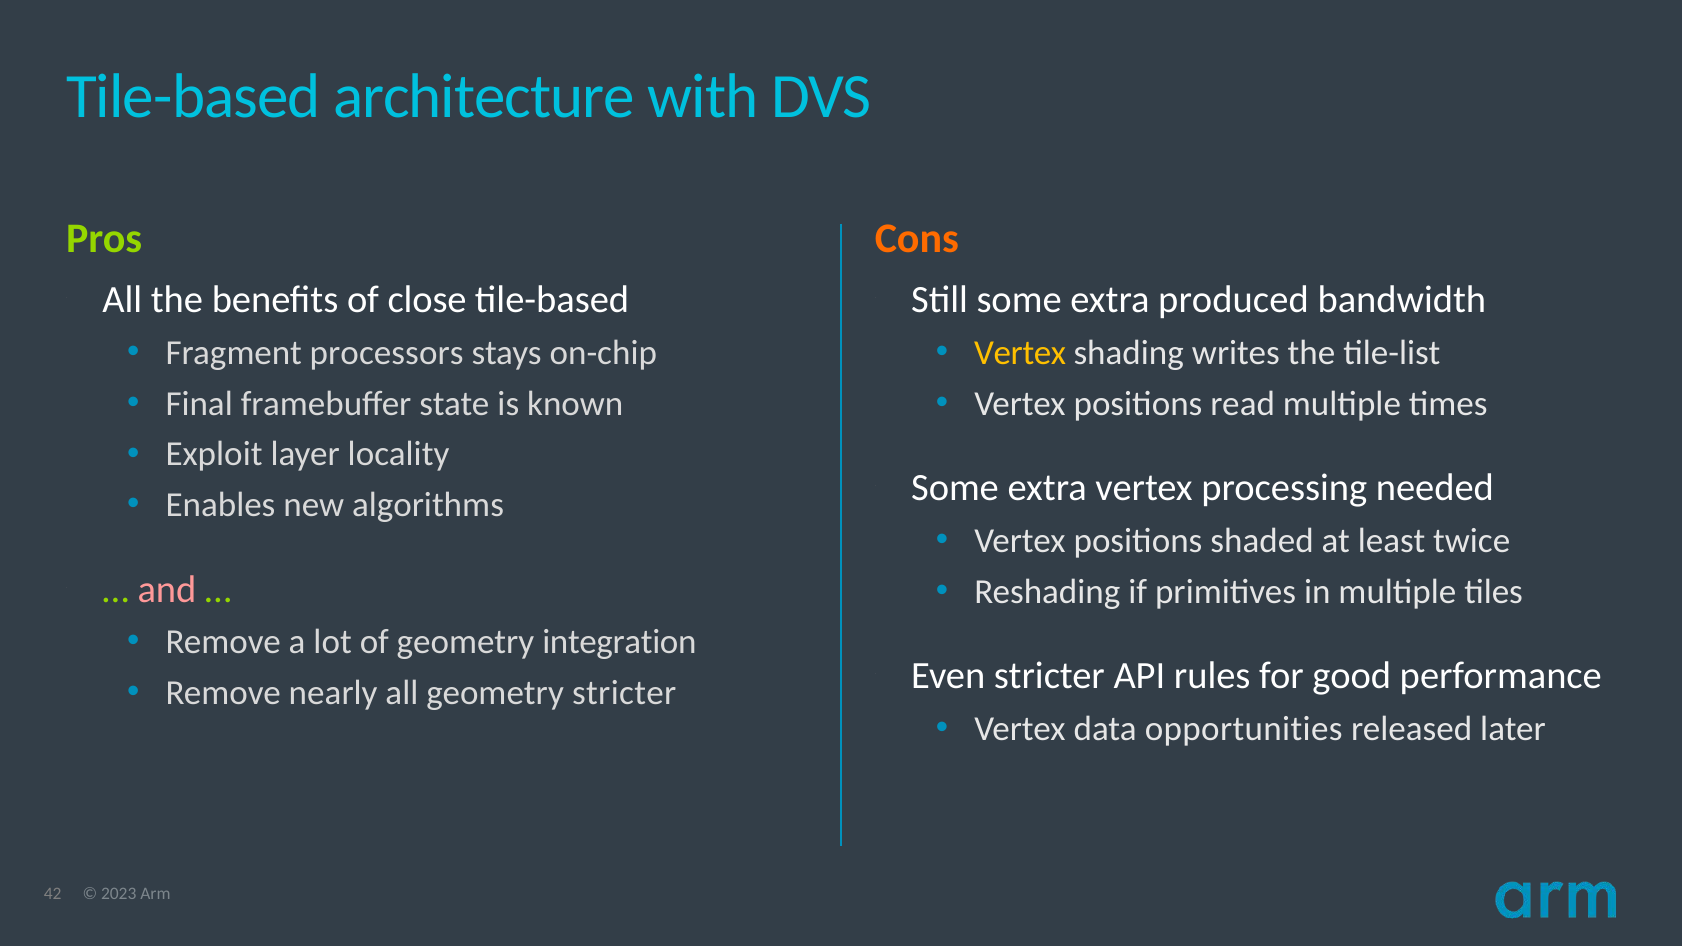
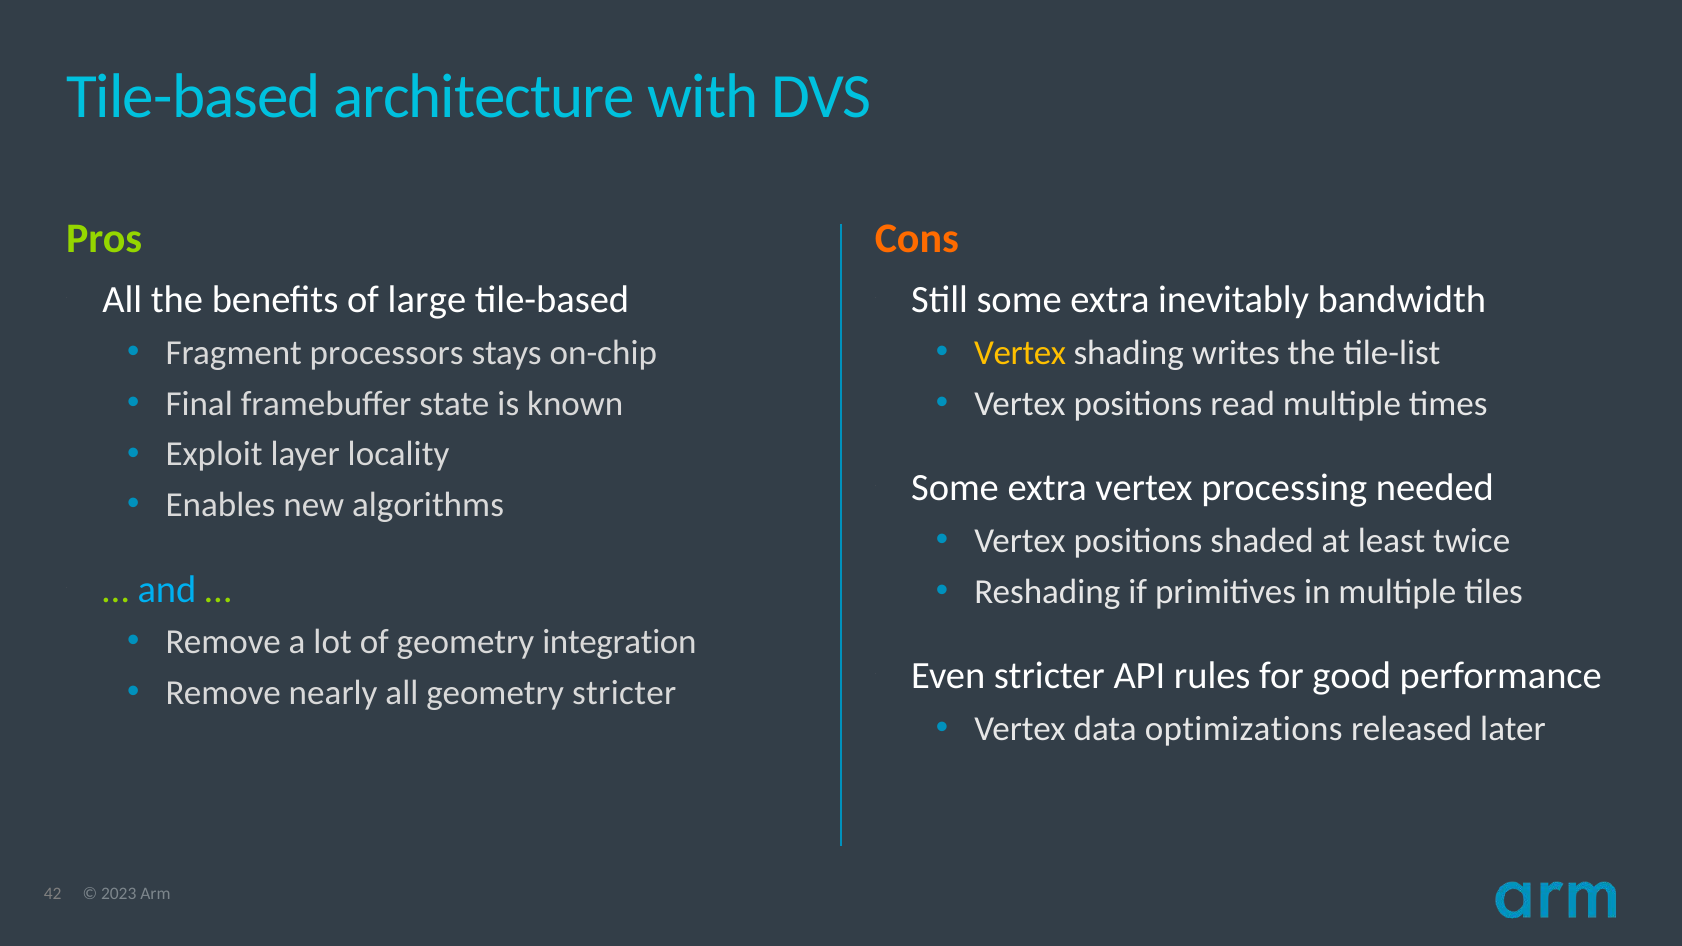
close: close -> large
produced: produced -> inevitably
and colour: pink -> light blue
opportunities: opportunities -> optimizations
